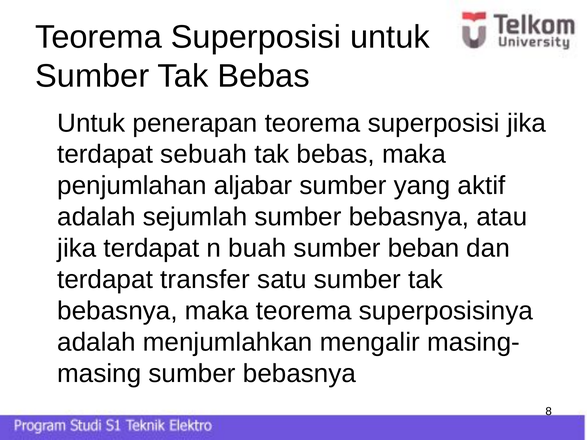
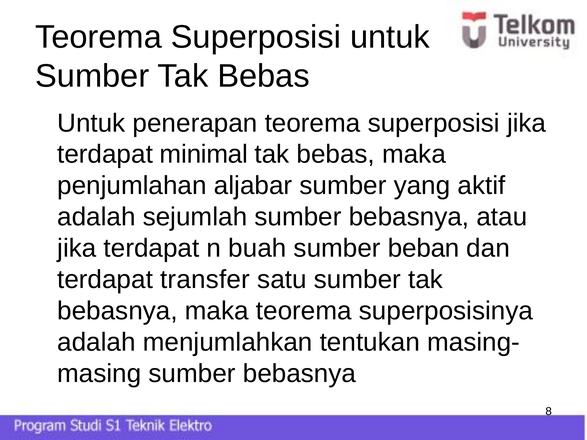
sebuah: sebuah -> minimal
mengalir: mengalir -> tentukan
